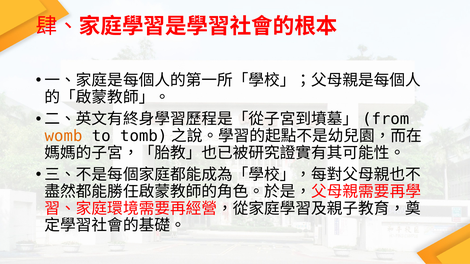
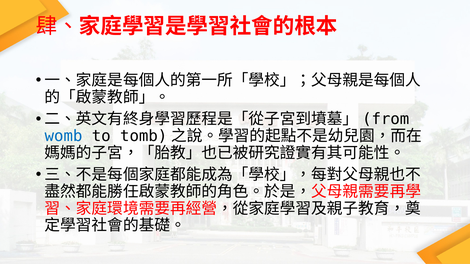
womb colour: orange -> blue
